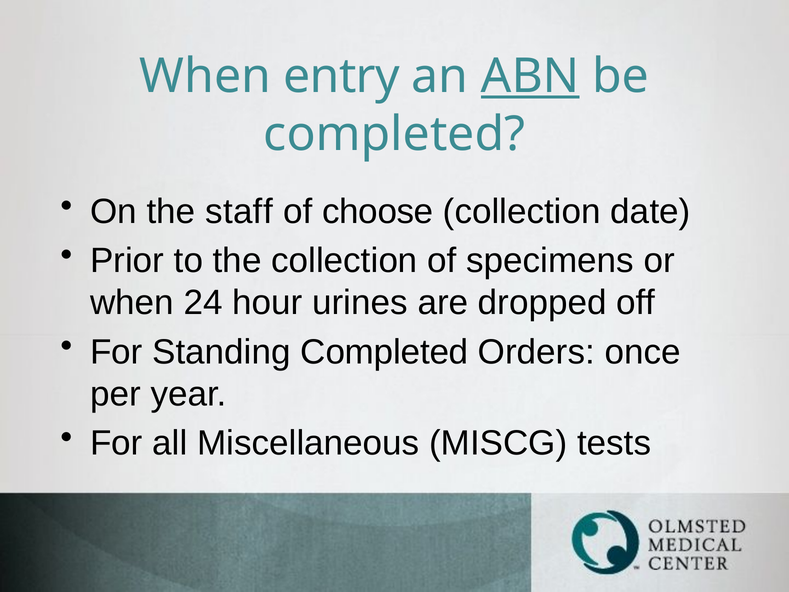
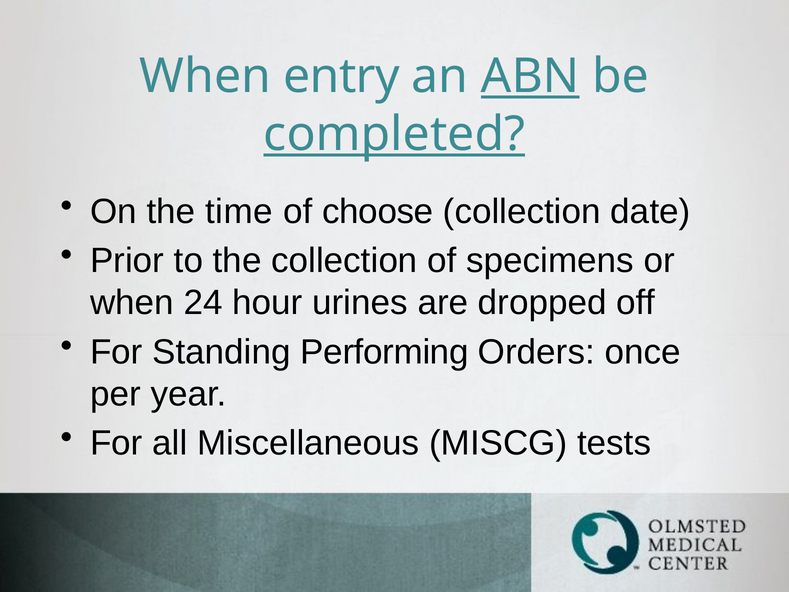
completed at (394, 134) underline: none -> present
staff: staff -> time
Standing Completed: Completed -> Performing
